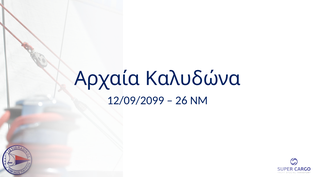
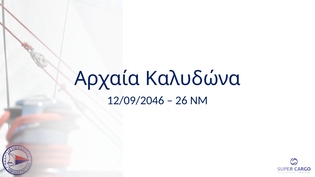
12/09/2099: 12/09/2099 -> 12/09/2046
